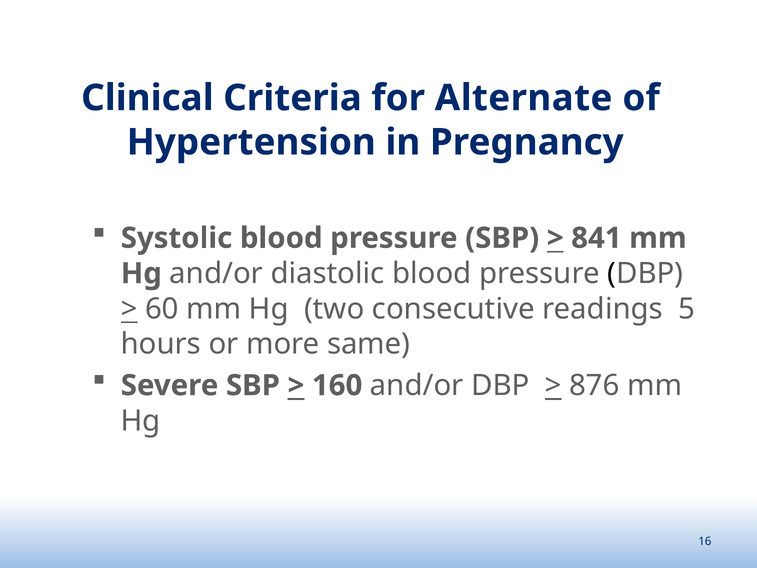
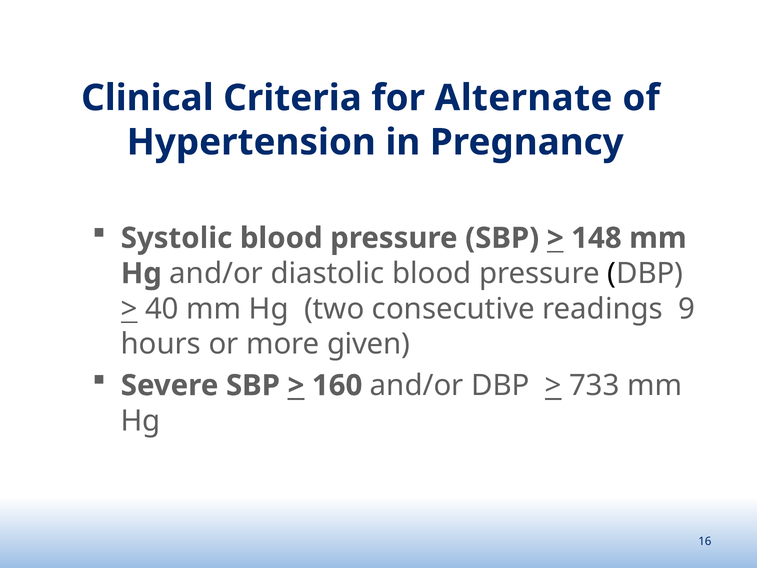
841: 841 -> 148
60: 60 -> 40
5: 5 -> 9
same: same -> given
876: 876 -> 733
